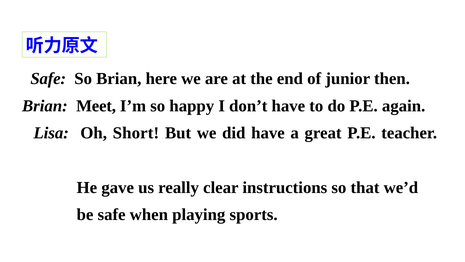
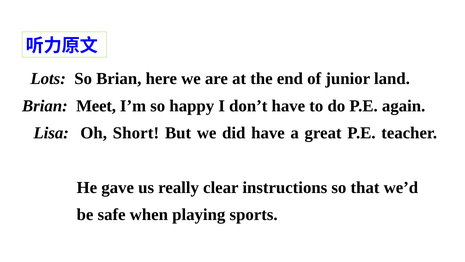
Safe at (48, 79): Safe -> Lots
then: then -> land
